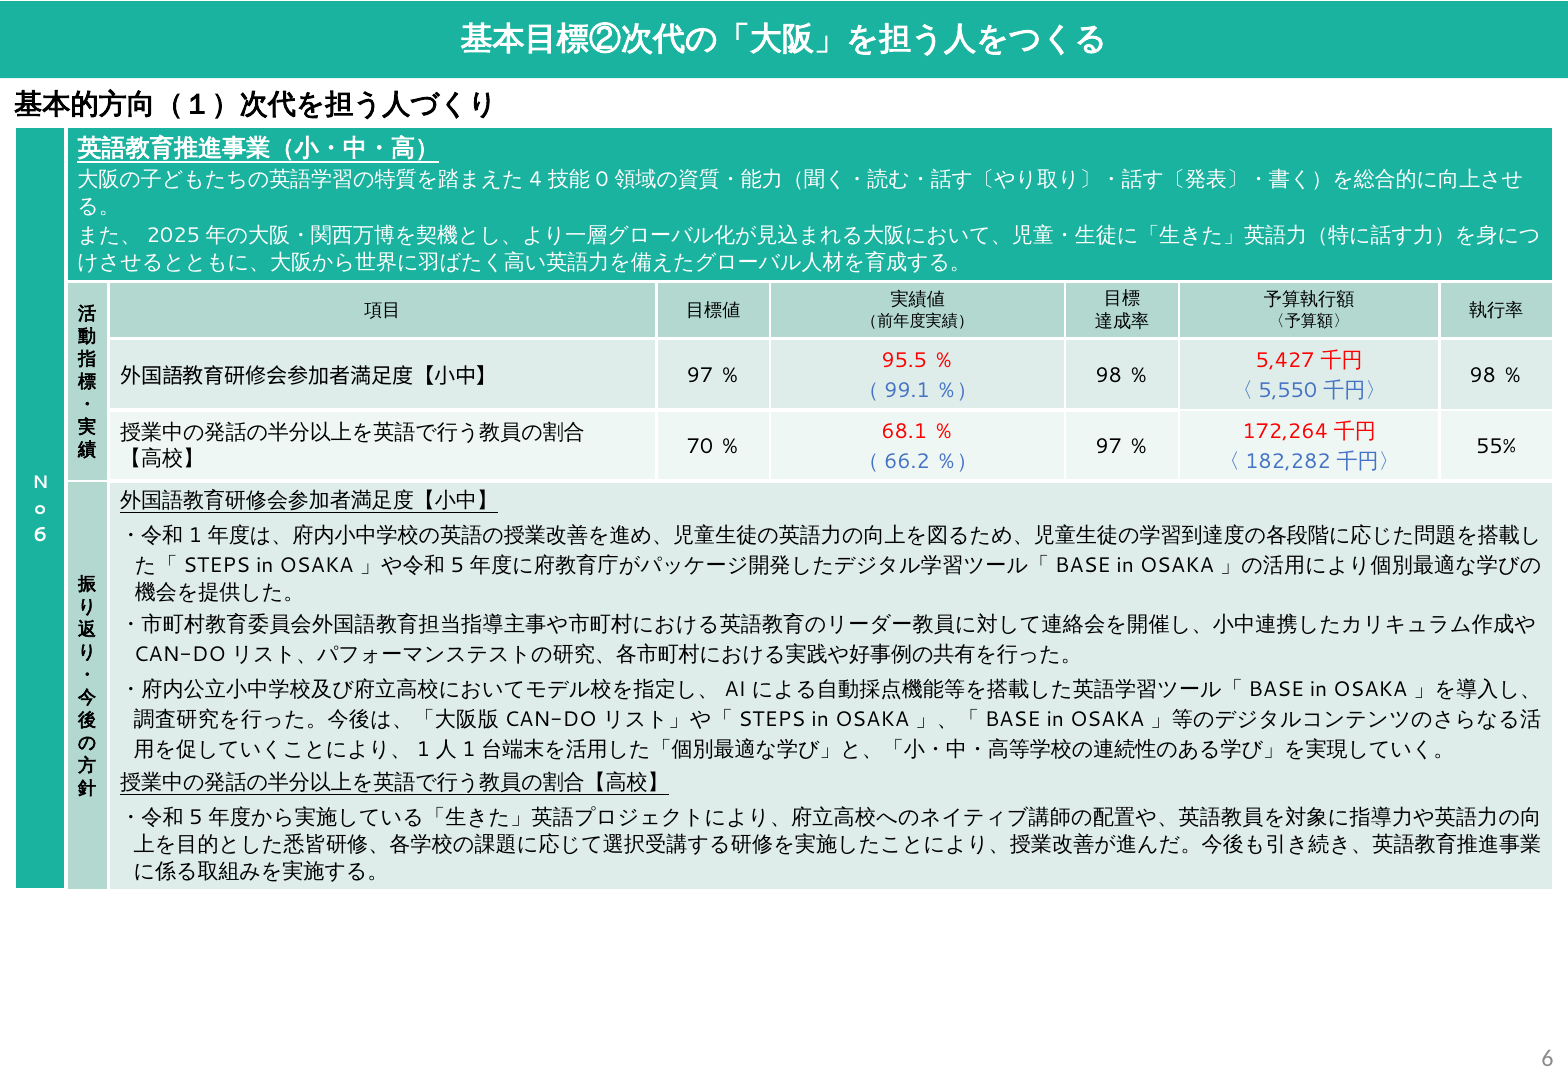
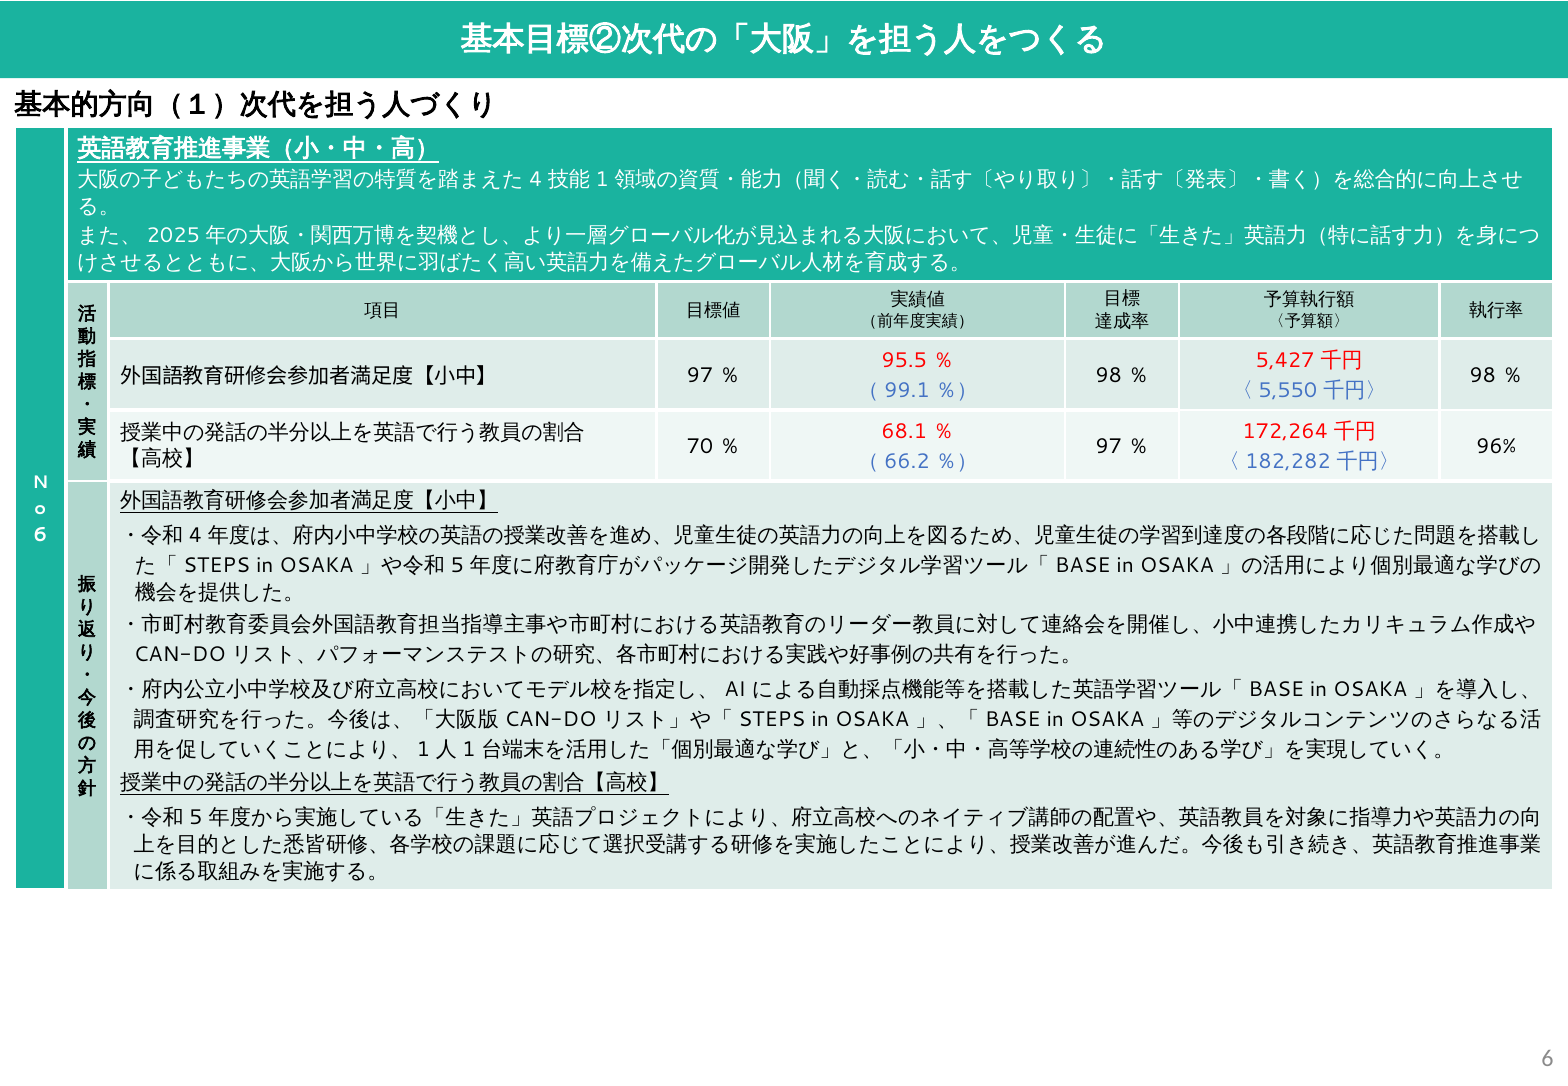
0: 0 -> 1
55%: 55% -> 96%
1: 1 -> 4
